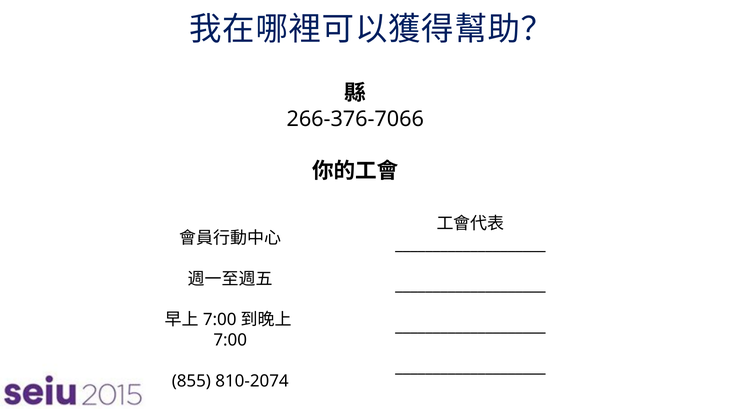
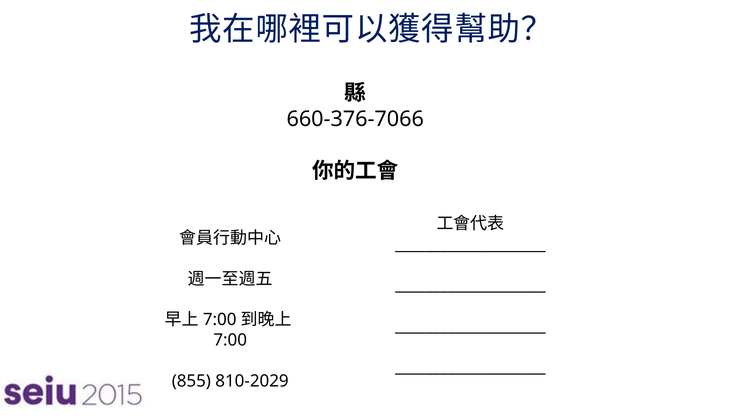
266-376-7066: 266-376-7066 -> 660-376-7066
810-2074: 810-2074 -> 810-2029
